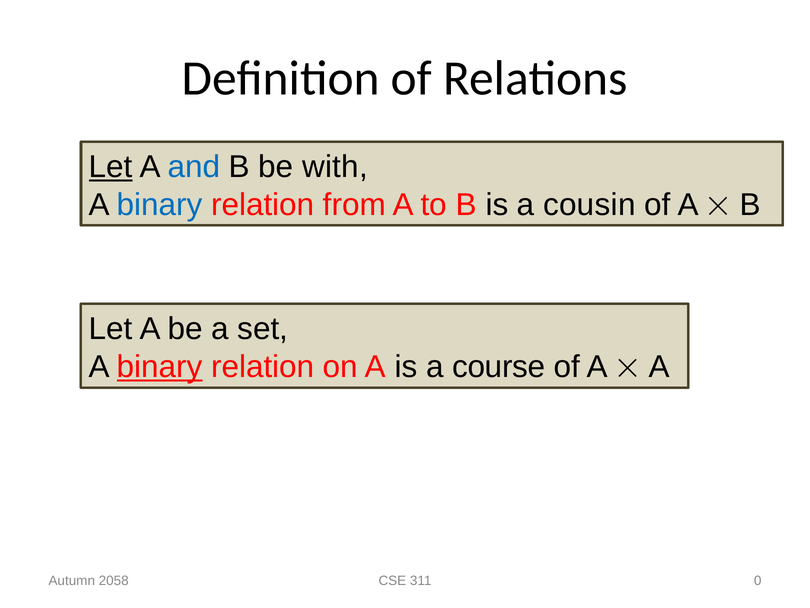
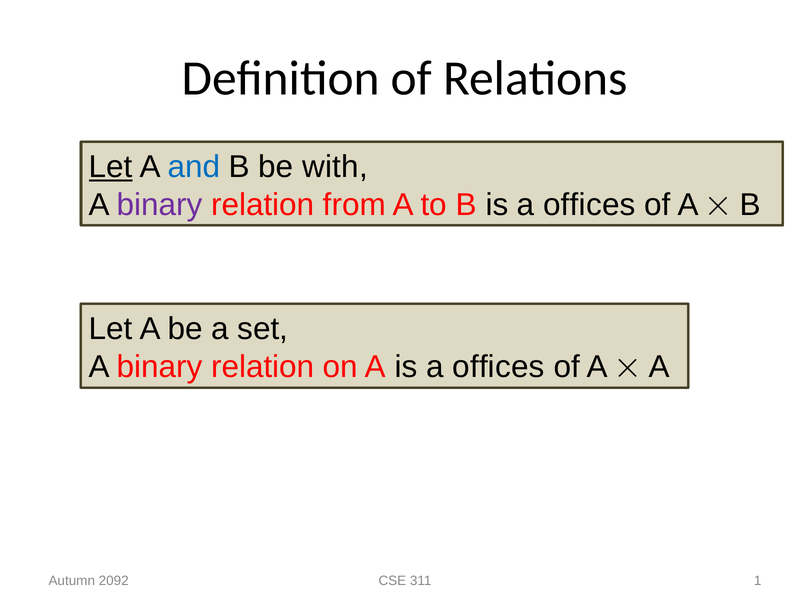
binary at (160, 205) colour: blue -> purple
B is a cousin: cousin -> offices
binary at (160, 367) underline: present -> none
A is a course: course -> offices
2058: 2058 -> 2092
0: 0 -> 1
